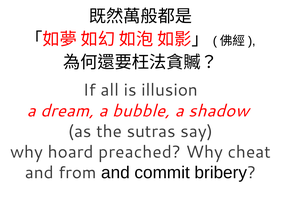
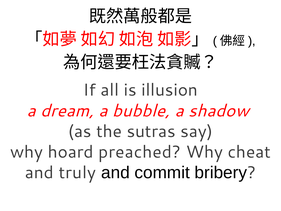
from: from -> truly
